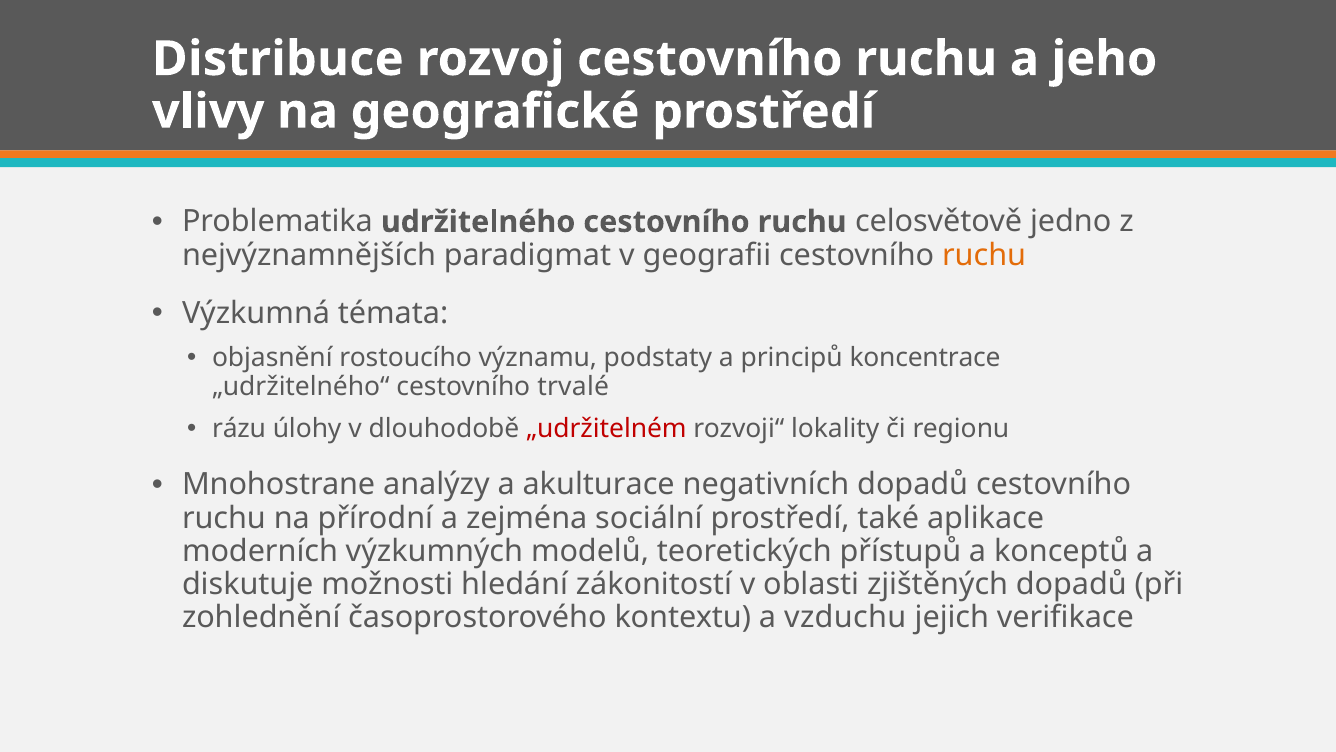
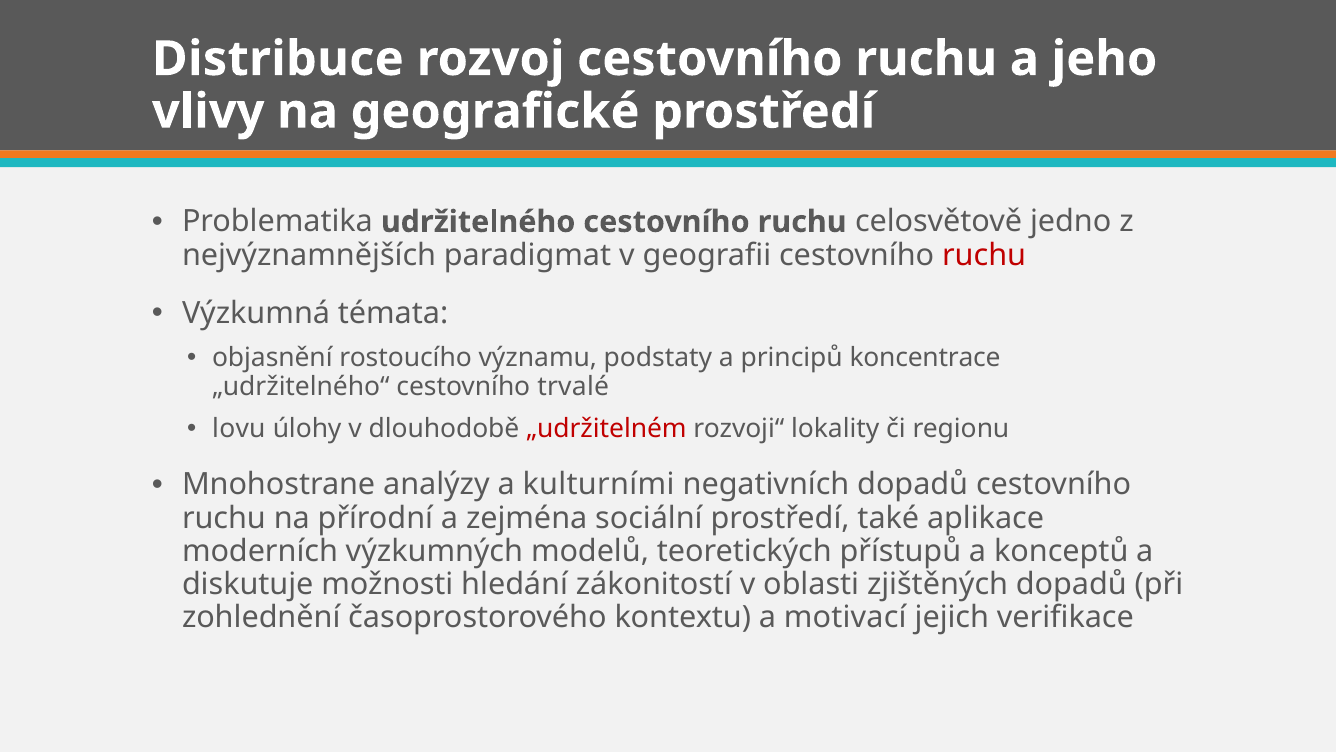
ruchu at (984, 255) colour: orange -> red
rázu: rázu -> lovu
akulturace: akulturace -> kulturními
vzduchu: vzduchu -> motivací
